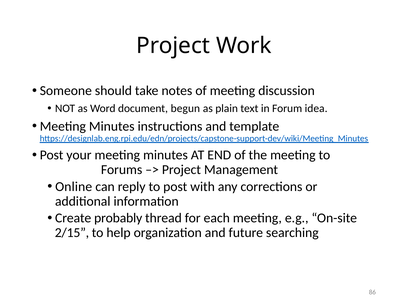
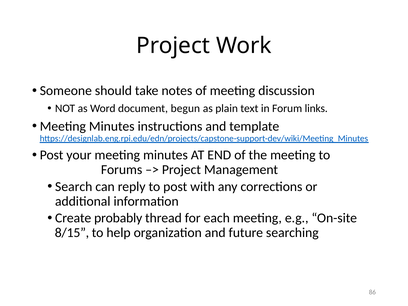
idea: idea -> links
Online: Online -> Search
2/15: 2/15 -> 8/15
